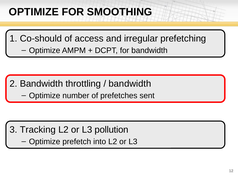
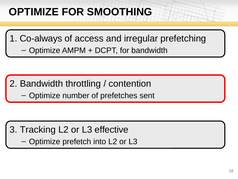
Co-should: Co-should -> Co-always
bandwidth at (130, 83): bandwidth -> contention
pollution: pollution -> effective
